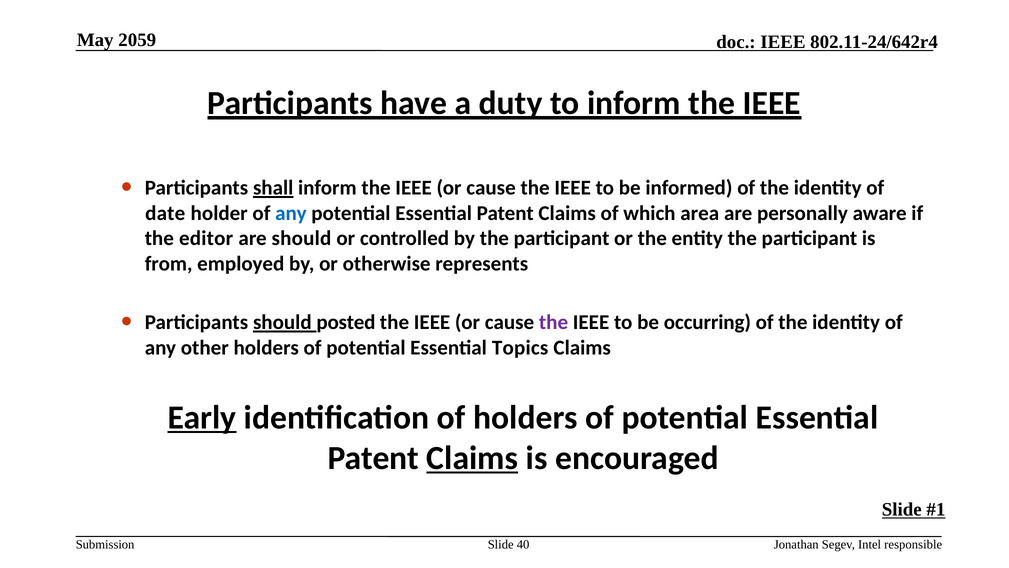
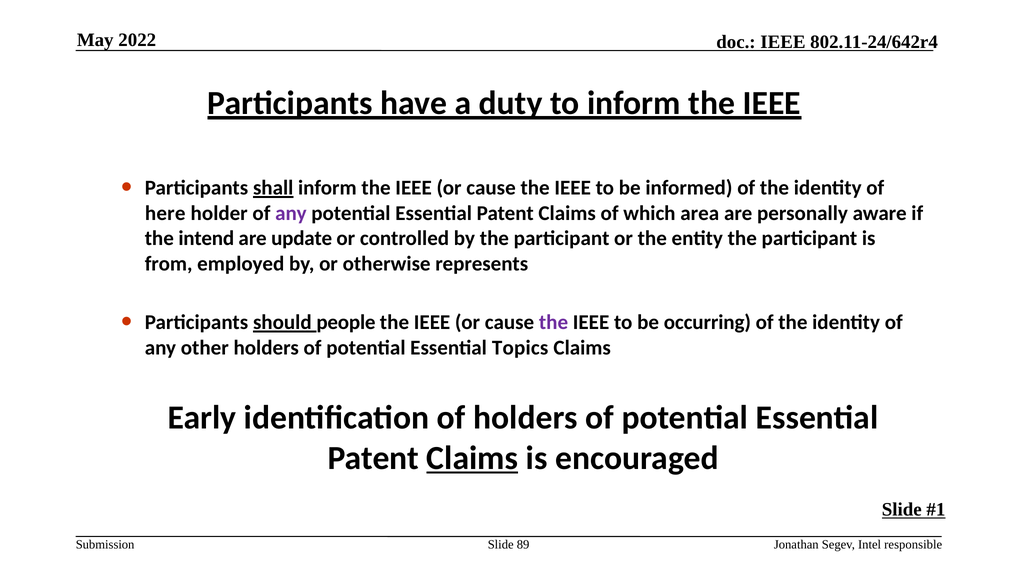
2059: 2059 -> 2022
date: date -> here
any at (291, 213) colour: blue -> purple
editor: editor -> intend
are should: should -> update
posted: posted -> people
Early underline: present -> none
40: 40 -> 89
